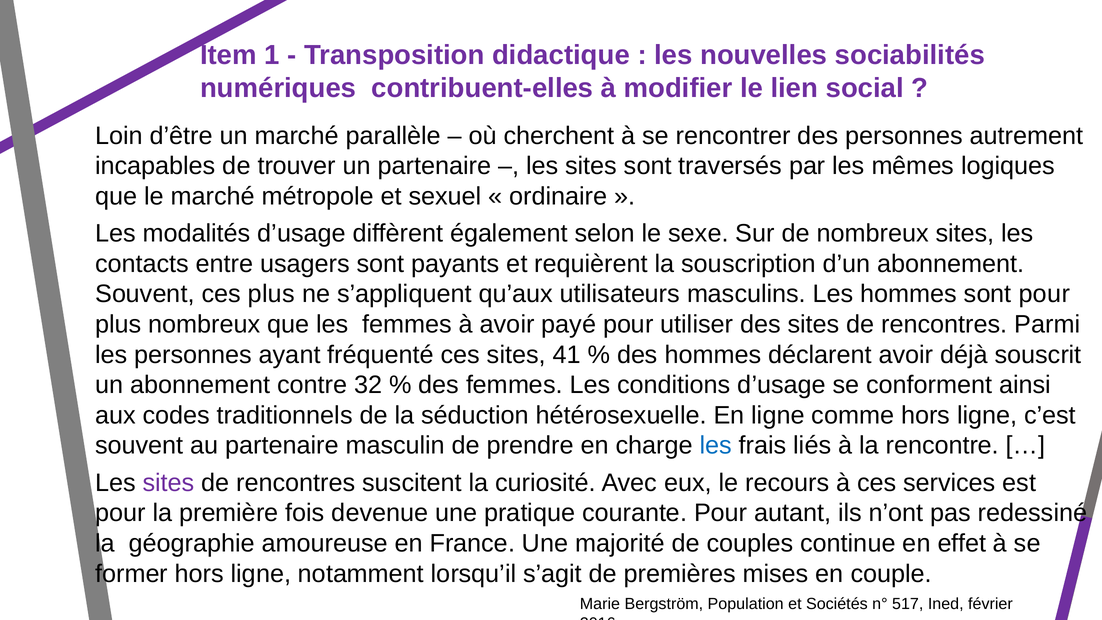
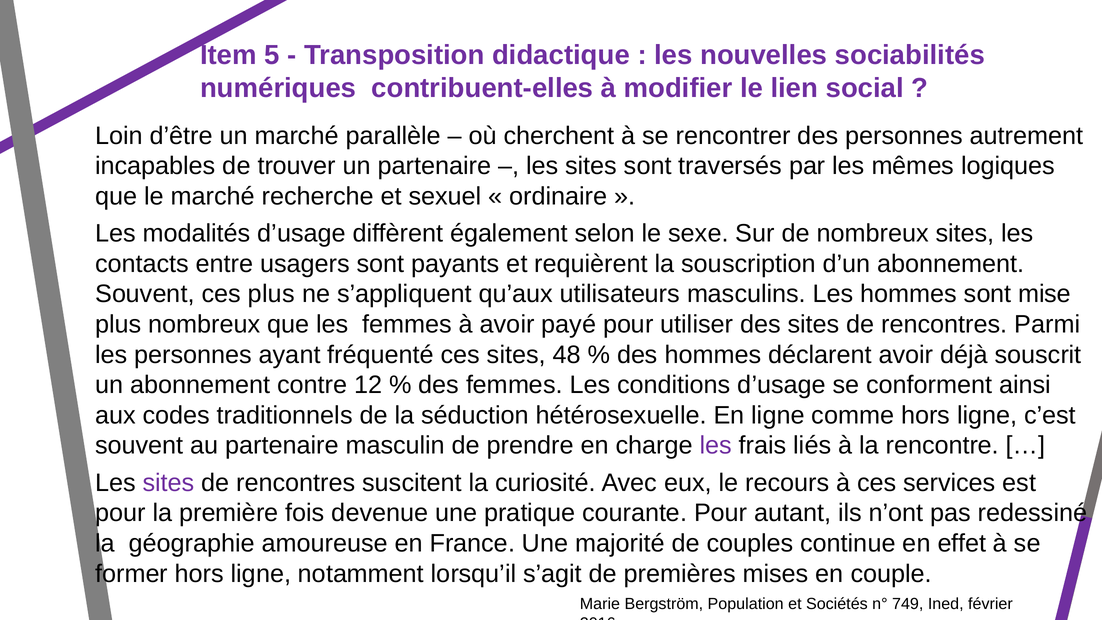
1: 1 -> 5
métropole: métropole -> recherche
sont pour: pour -> mise
41: 41 -> 48
32: 32 -> 12
les at (716, 446) colour: blue -> purple
517: 517 -> 749
